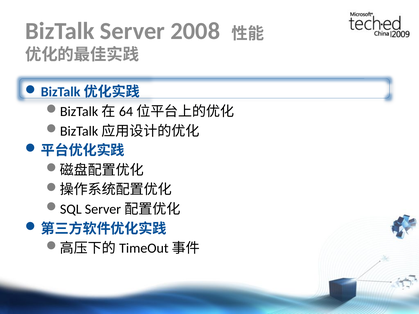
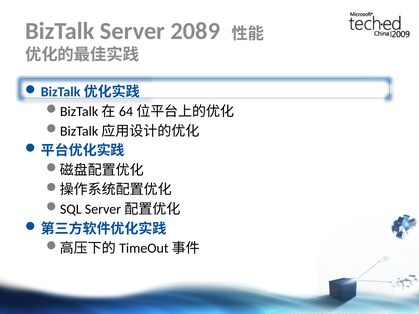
2008: 2008 -> 2089
